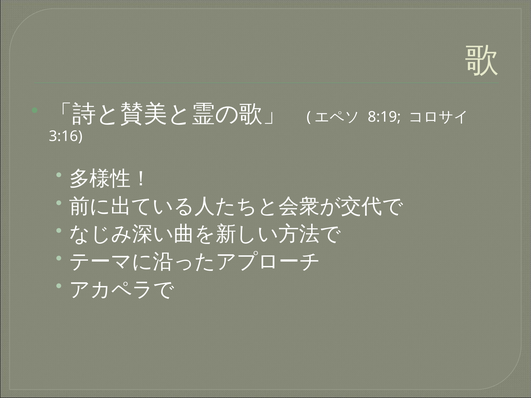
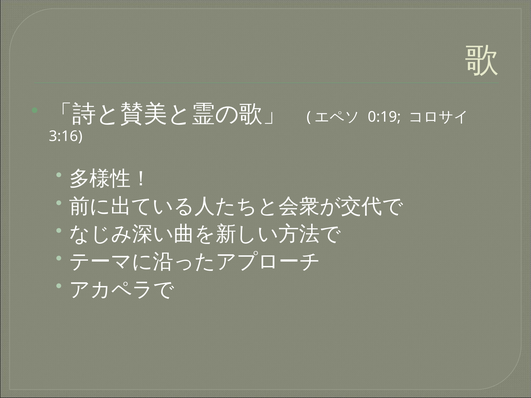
8:19: 8:19 -> 0:19
